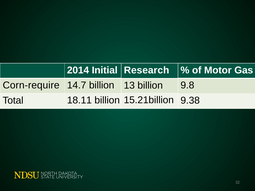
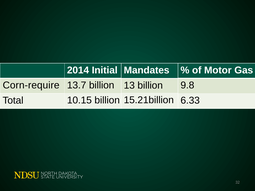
Research: Research -> Mandates
14.7: 14.7 -> 13.7
18.11: 18.11 -> 10.15
9.38: 9.38 -> 6.33
